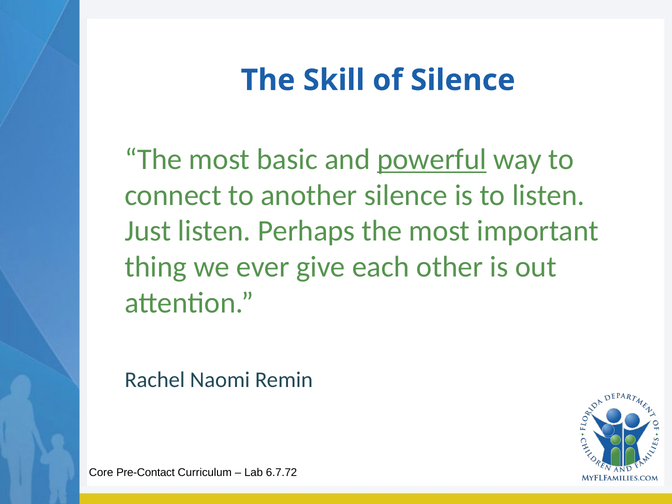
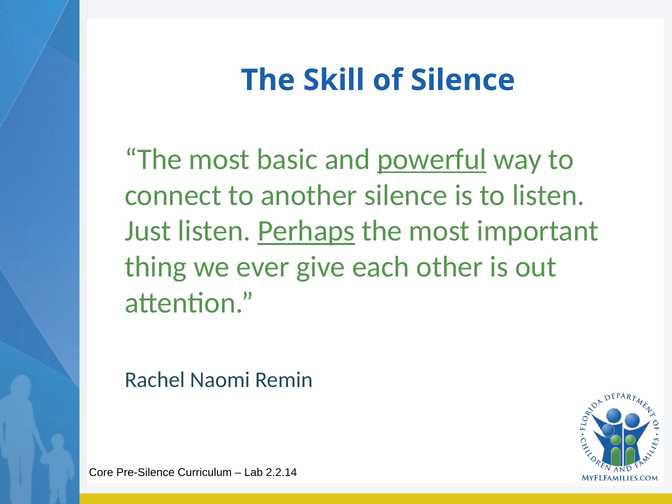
Perhaps underline: none -> present
Pre-Contact: Pre-Contact -> Pre-Silence
6.7.72: 6.7.72 -> 2.2.14
